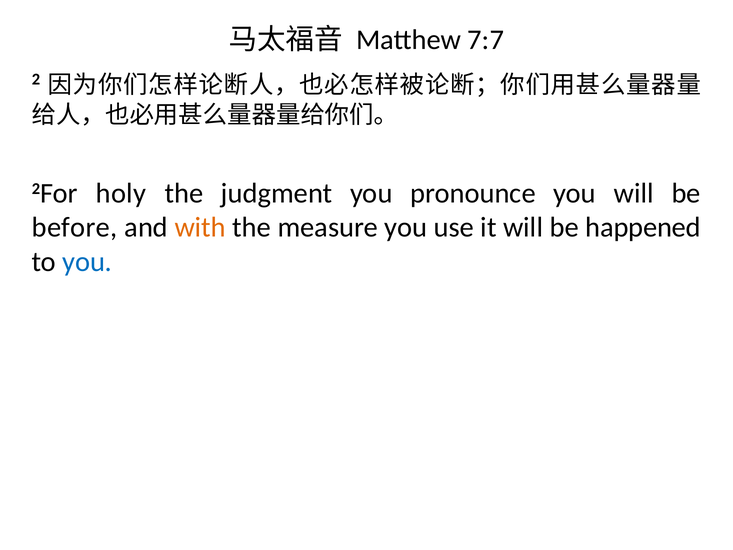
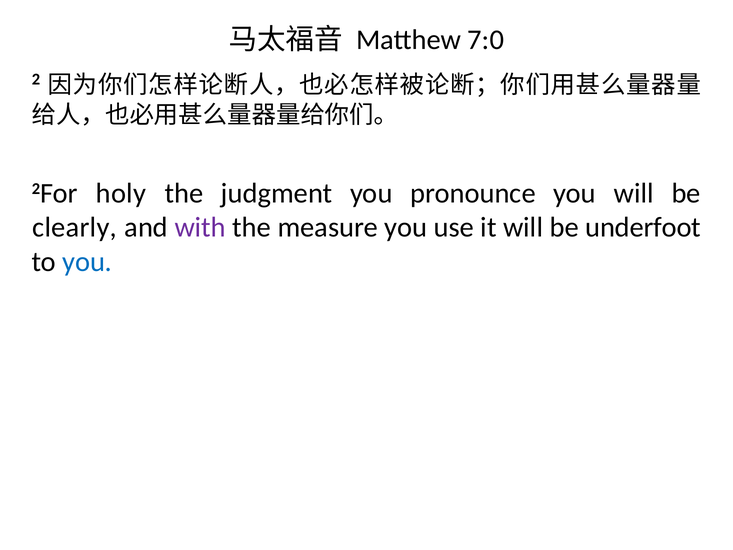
7:7: 7:7 -> 7:0
before: before -> clearly
with colour: orange -> purple
happened: happened -> underfoot
